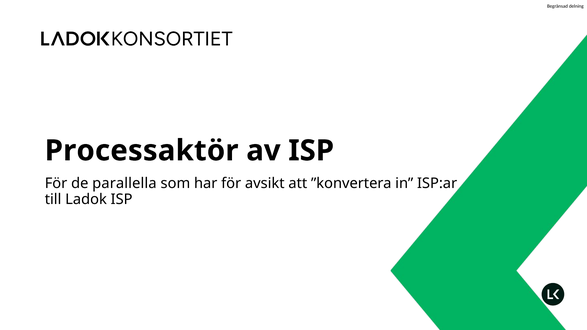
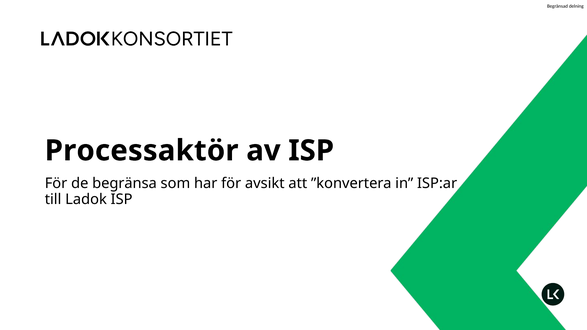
parallella: parallella -> begränsa
